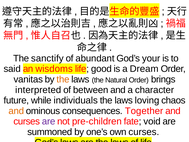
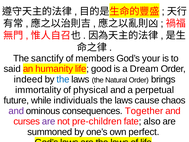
abundant: abundant -> members
wisdoms: wisdoms -> humanity
vanitas: vanitas -> indeed
the at (63, 79) colour: orange -> blue
interpreted: interpreted -> immortality
between: between -> physical
character: character -> perpetual
loving: loving -> cause
and at (16, 111) colour: orange -> purple
void: void -> also
own curses: curses -> perfect
